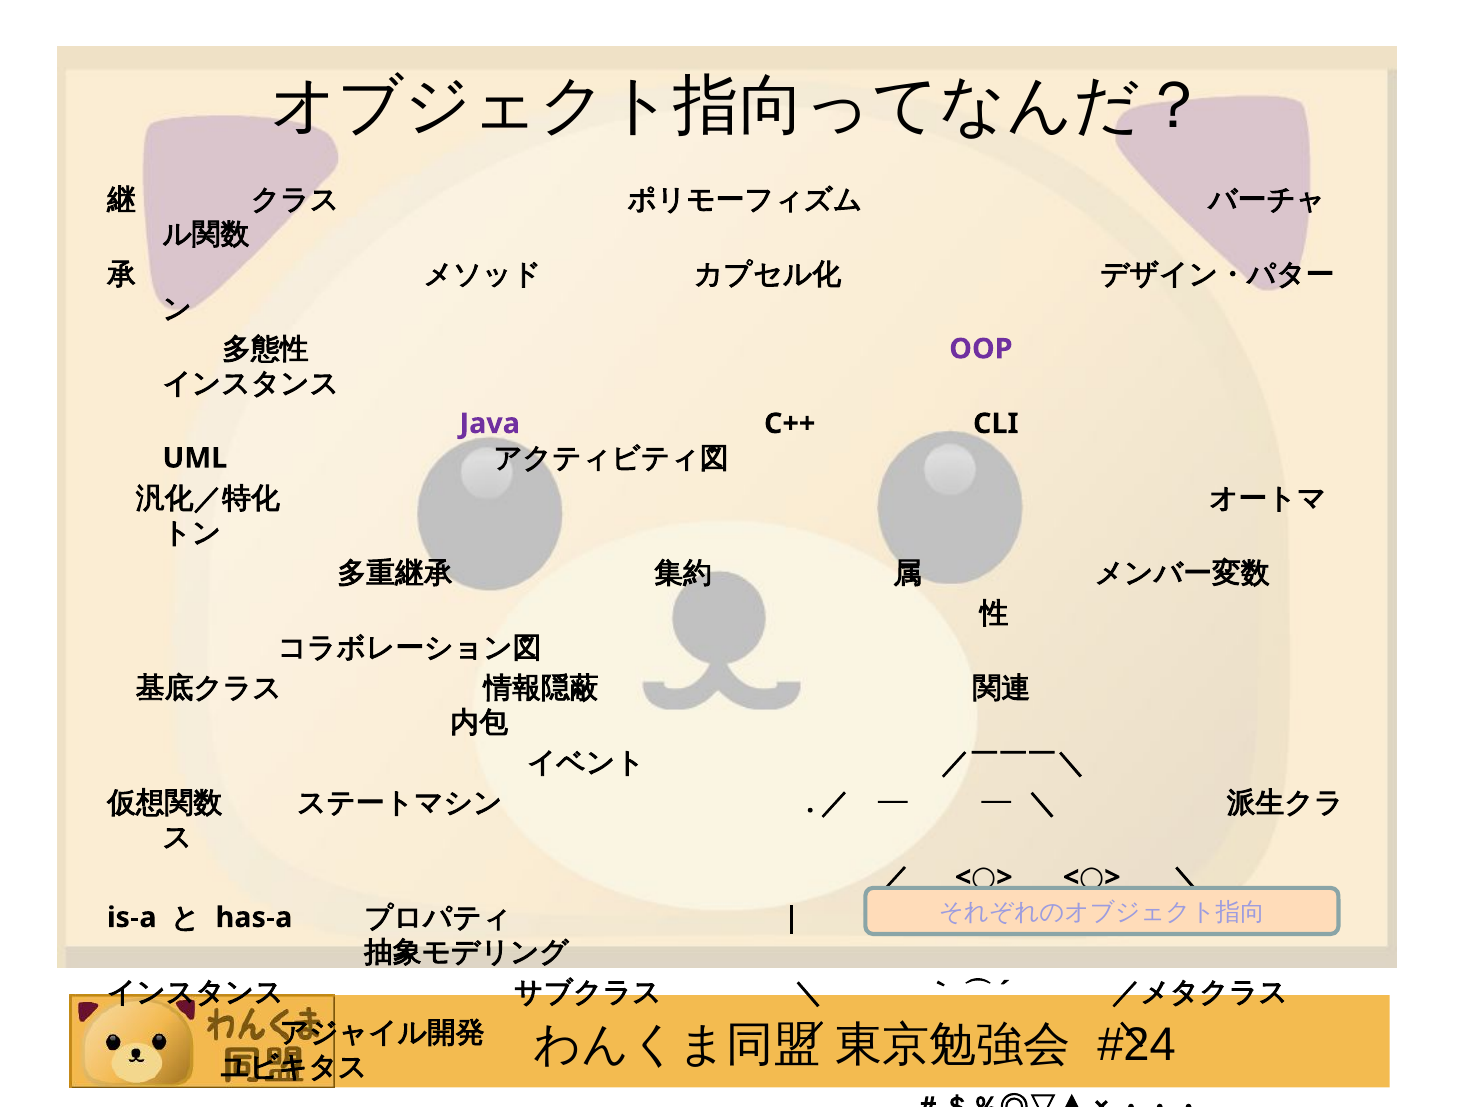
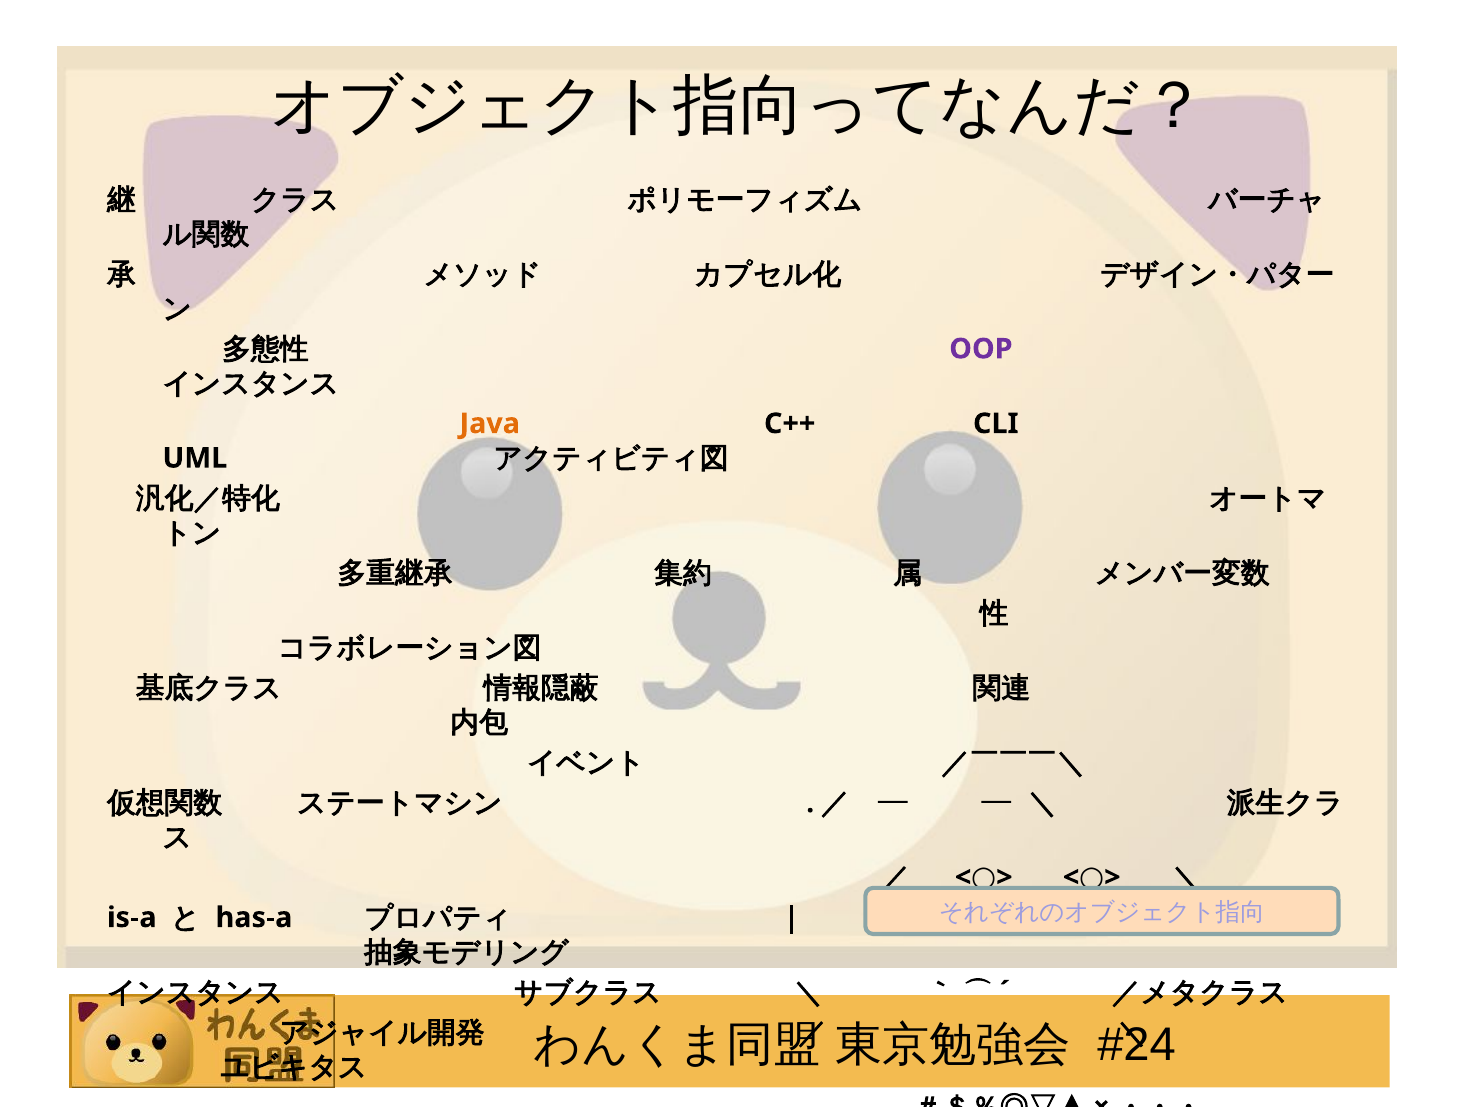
Java colour: purple -> orange
